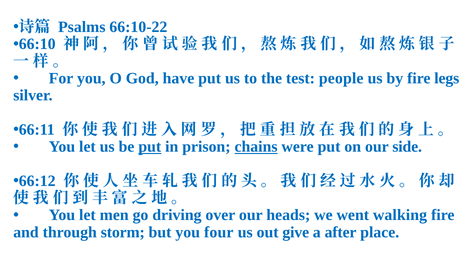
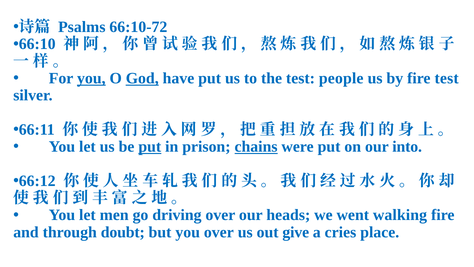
66:10-22: 66:10-22 -> 66:10-72
you at (91, 78) underline: none -> present
God underline: none -> present
fire legs: legs -> test
side: side -> into
storm: storm -> doubt
you four: four -> over
after: after -> cries
